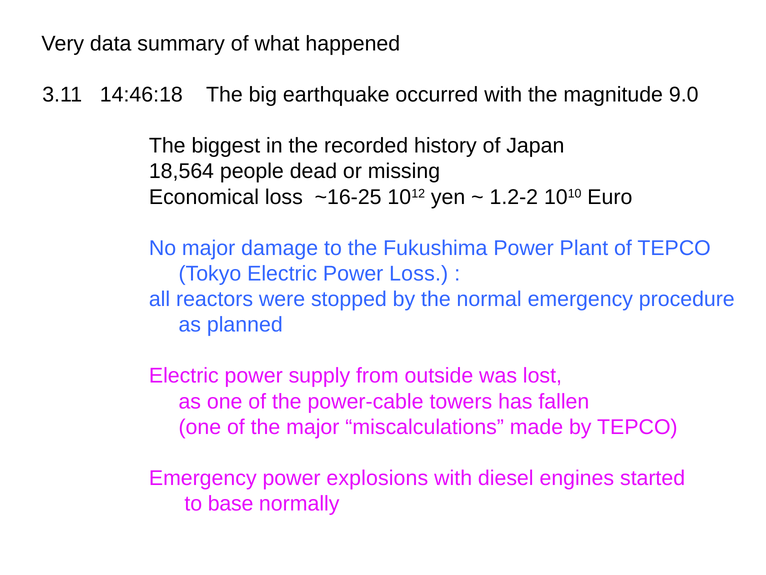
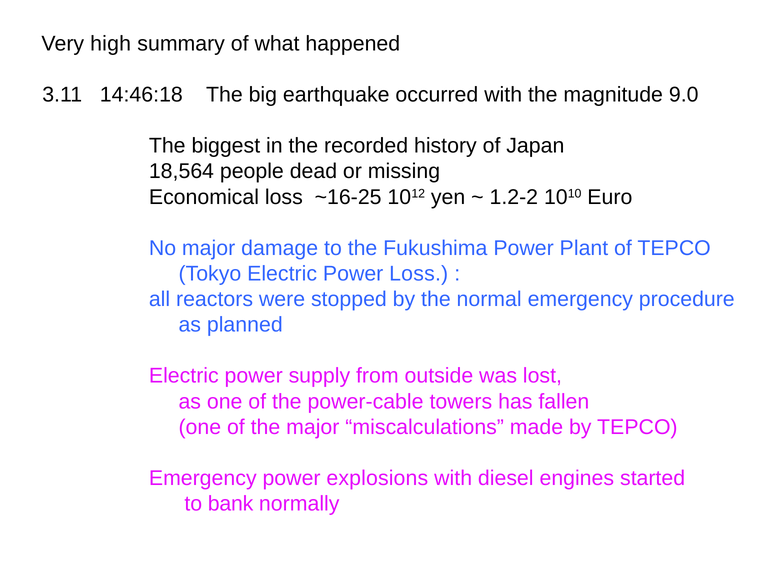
data: data -> high
base: base -> bank
